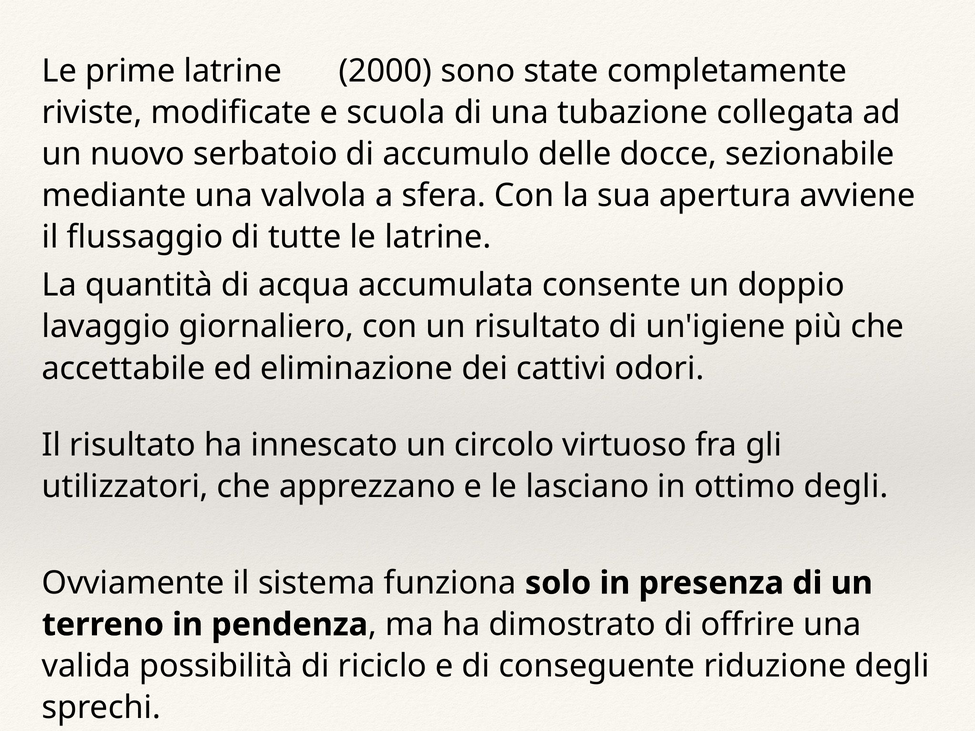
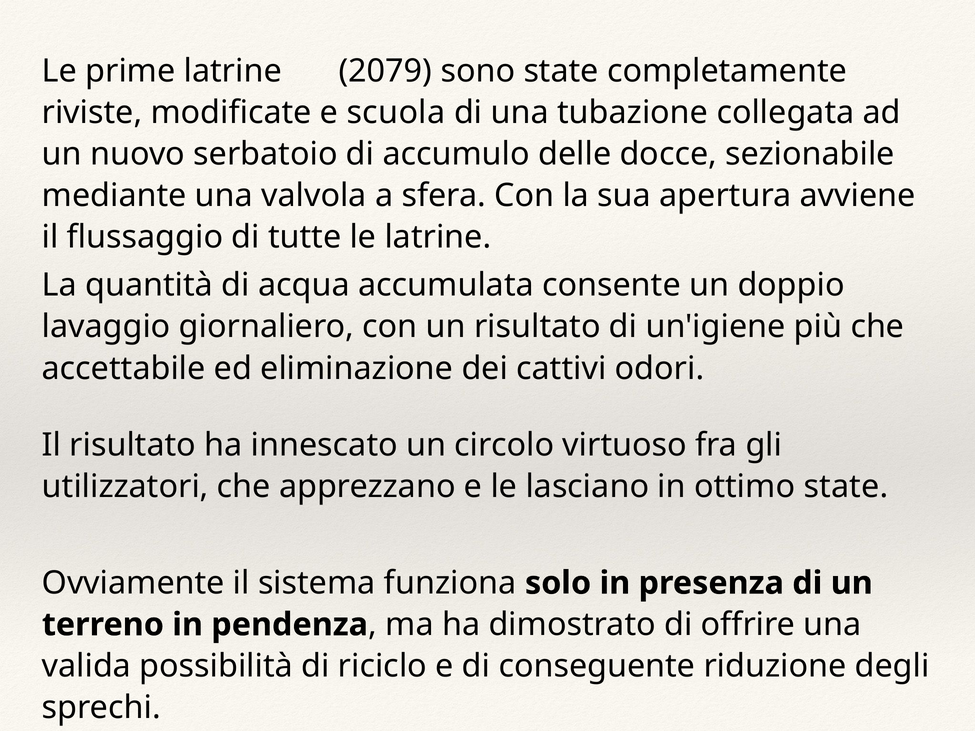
2000: 2000 -> 2079
ottimo degli: degli -> state
